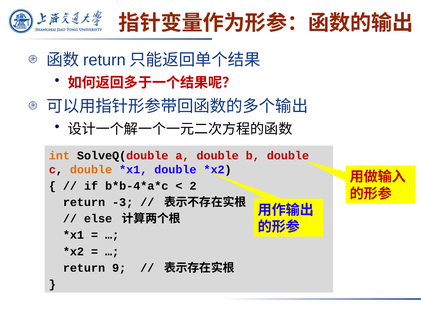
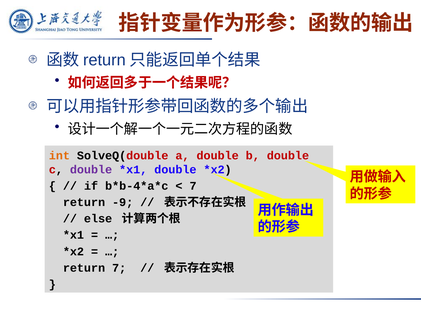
double at (91, 169) colour: orange -> purple
2 at (193, 186): 2 -> 7
-3: -3 -> -9
return 9: 9 -> 7
